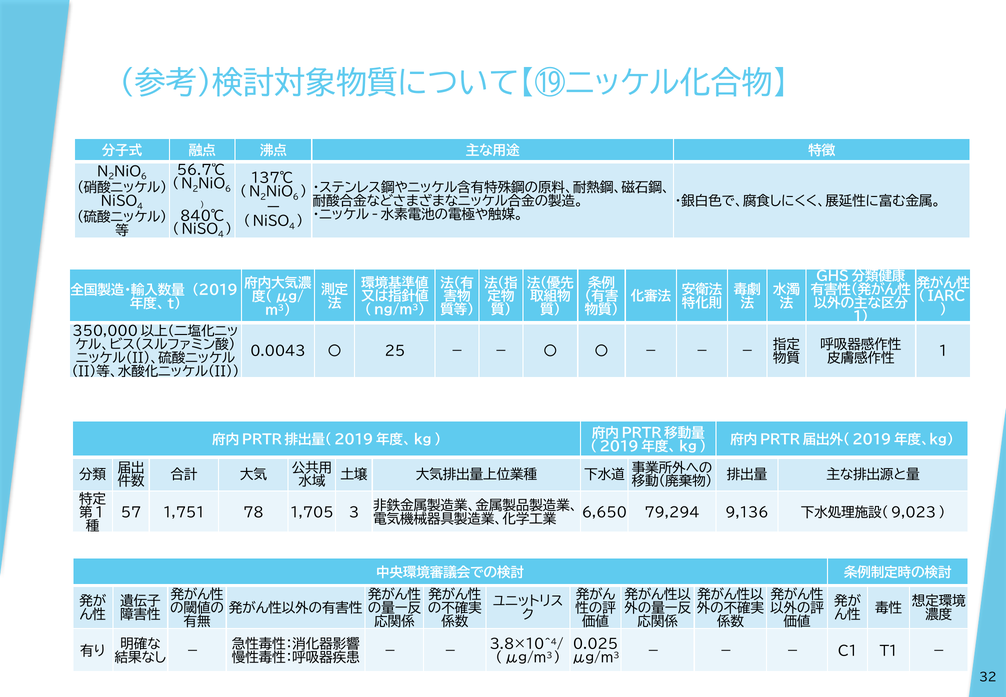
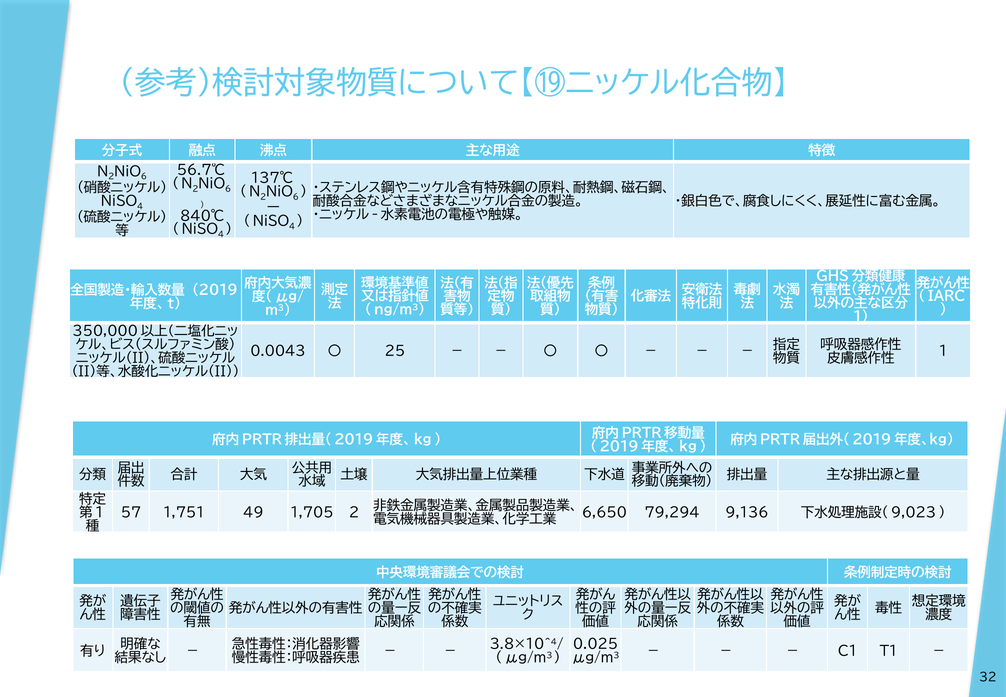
78: 78 -> 49
1,705 3: 3 -> 2
